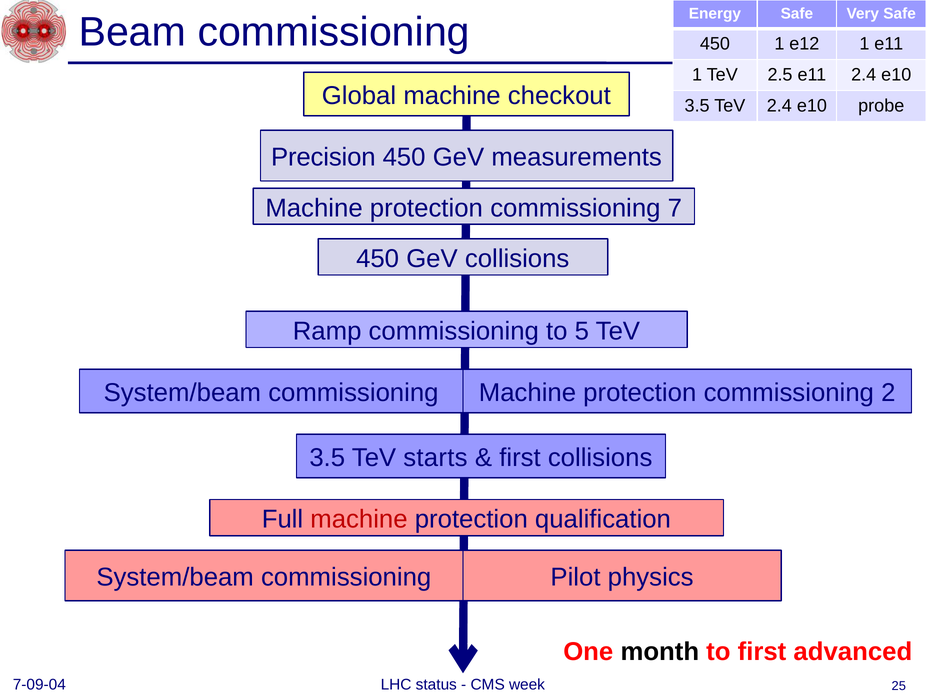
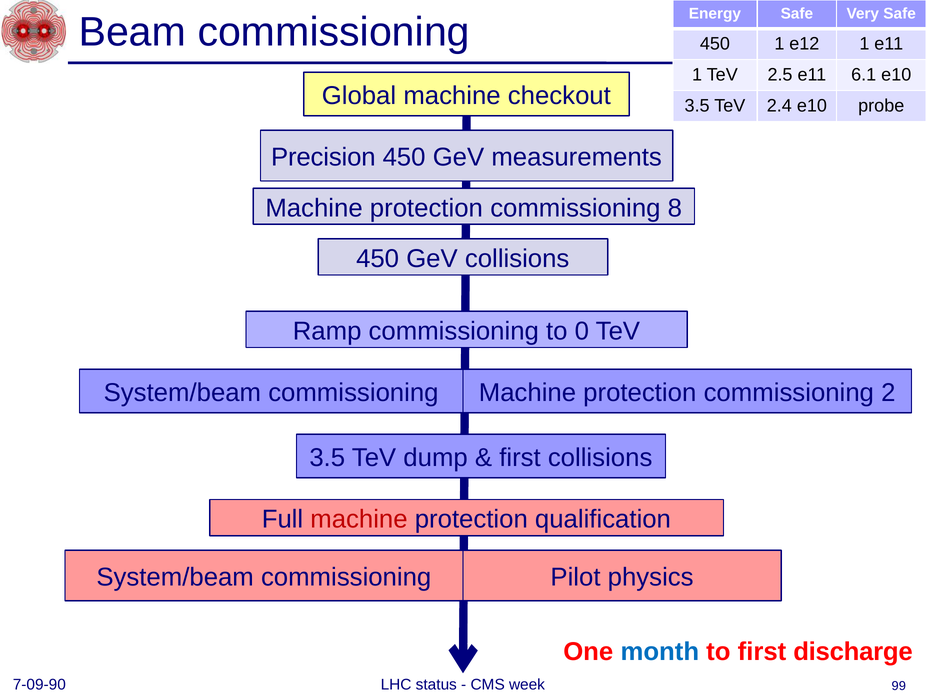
e11 2.4: 2.4 -> 6.1
7: 7 -> 8
5: 5 -> 0
starts: starts -> dump
month colour: black -> blue
advanced: advanced -> discharge
7-09-04: 7-09-04 -> 7-09-90
25: 25 -> 99
